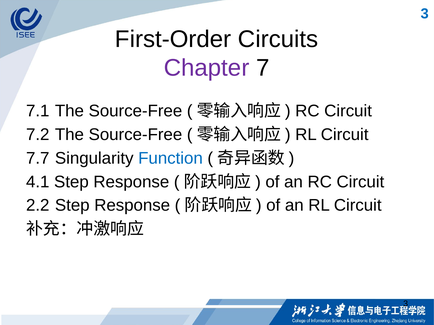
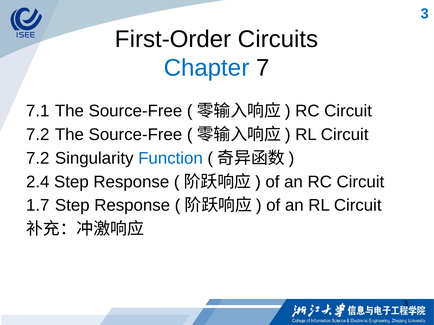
Chapter colour: purple -> blue
7.7 at (38, 158): 7.7 -> 7.2
4.1: 4.1 -> 2.4
2.2: 2.2 -> 1.7
